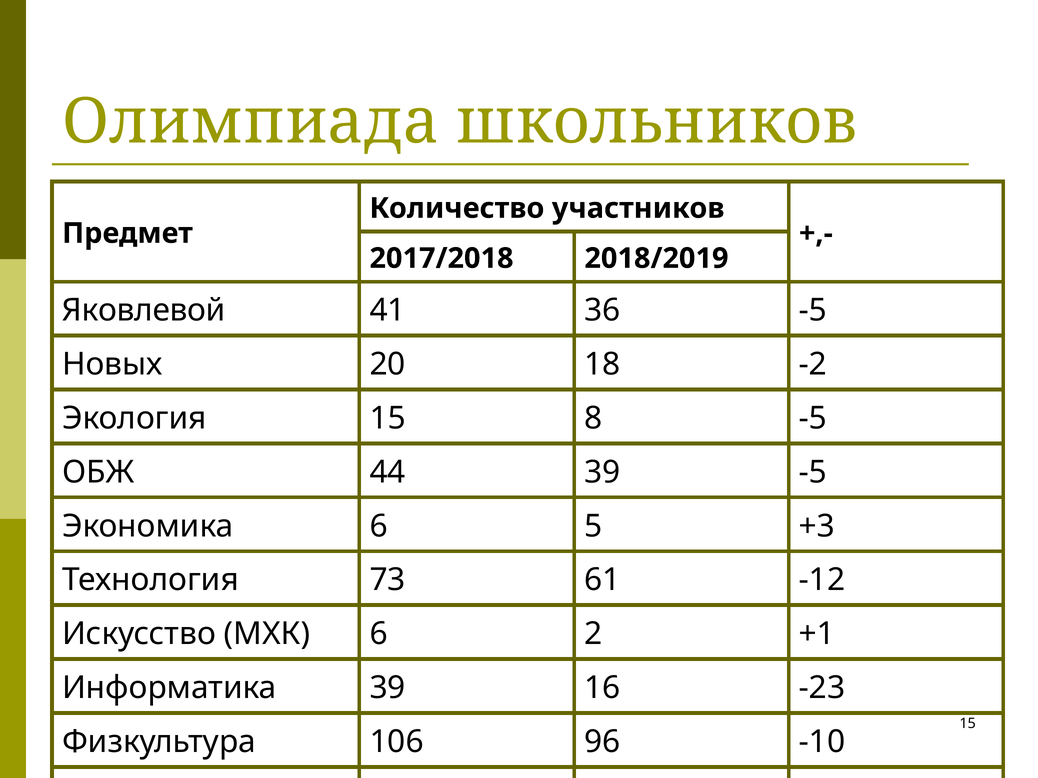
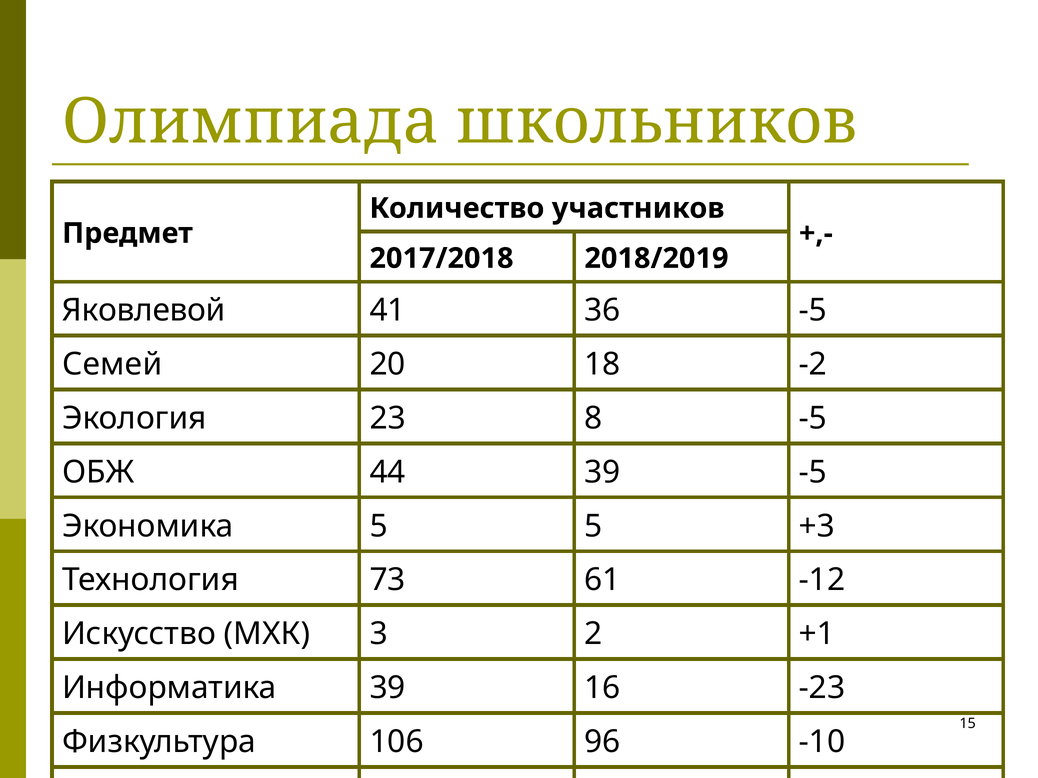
Новых: Новых -> Семей
Экология 15: 15 -> 23
Экономика 6: 6 -> 5
МХК 6: 6 -> 3
